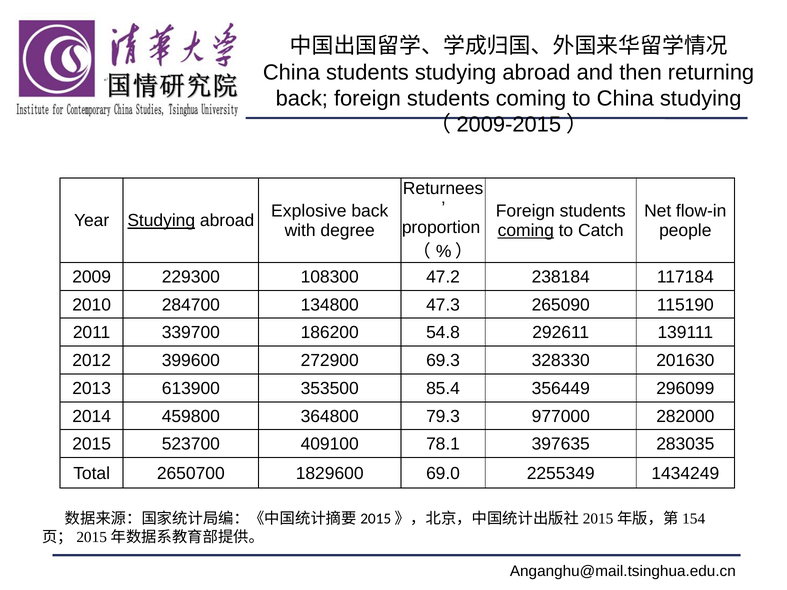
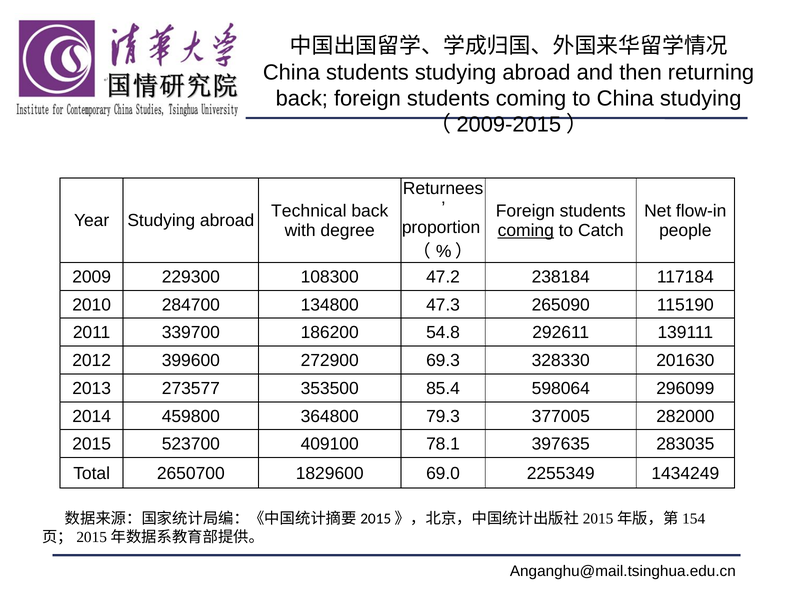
Explosive: Explosive -> Technical
Studying at (161, 221) underline: present -> none
613900: 613900 -> 273577
356449: 356449 -> 598064
977000: 977000 -> 377005
